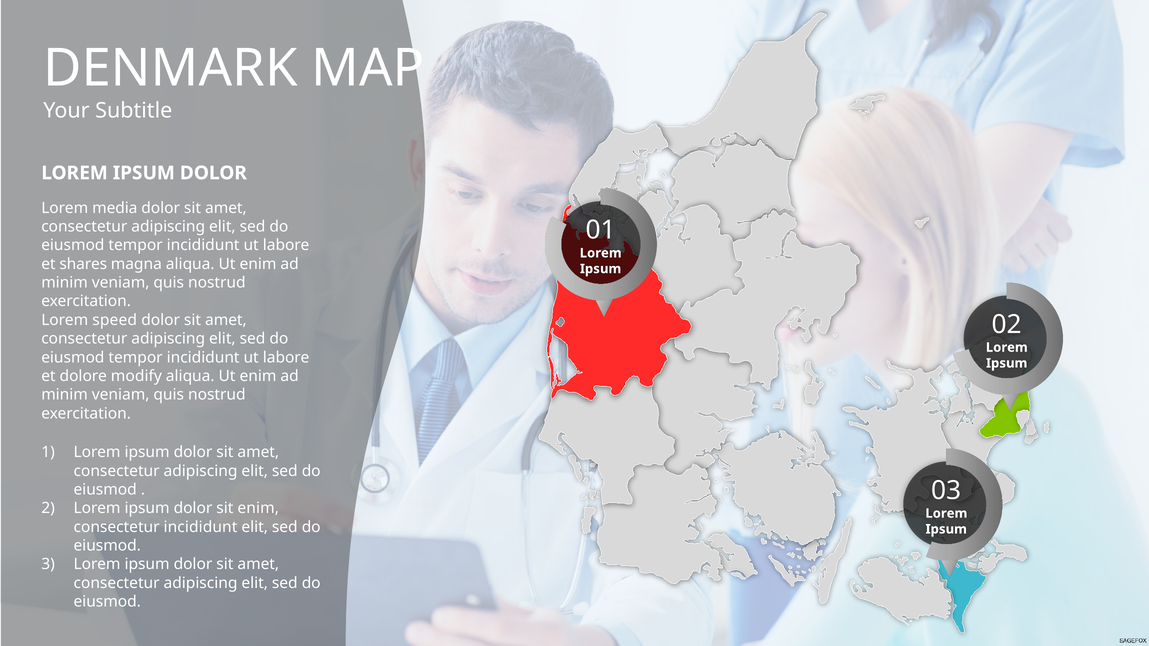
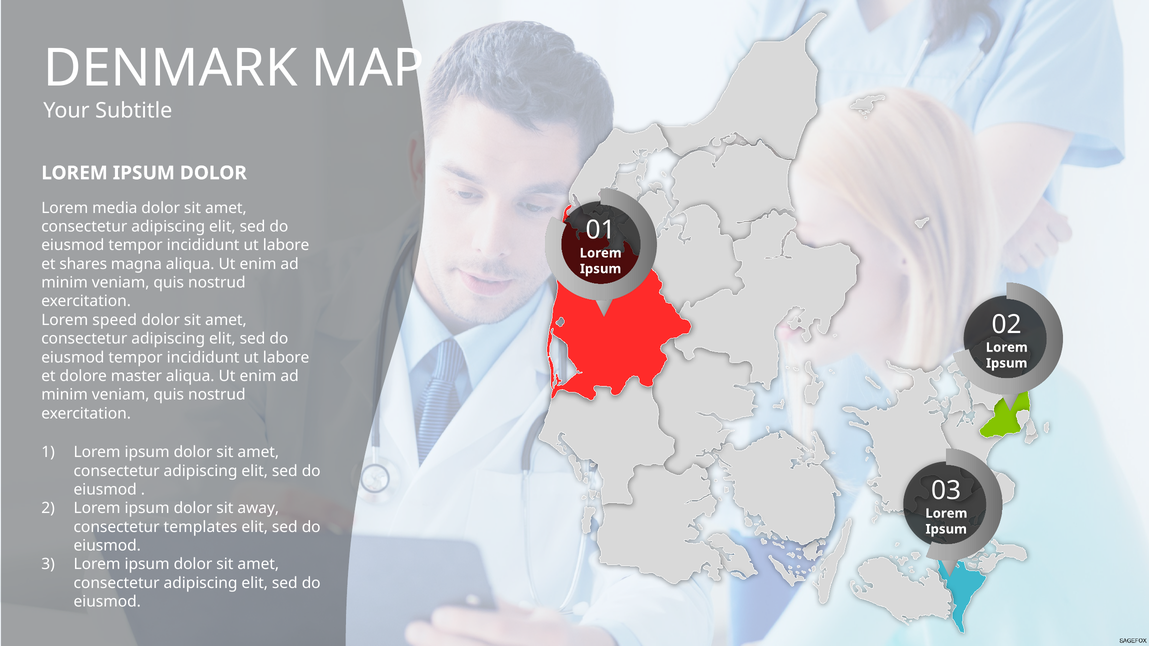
modify: modify -> master
sit enim: enim -> away
consectetur incididunt: incididunt -> templates
